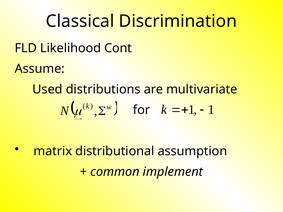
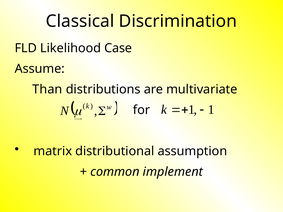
Cont: Cont -> Case
Used: Used -> Than
